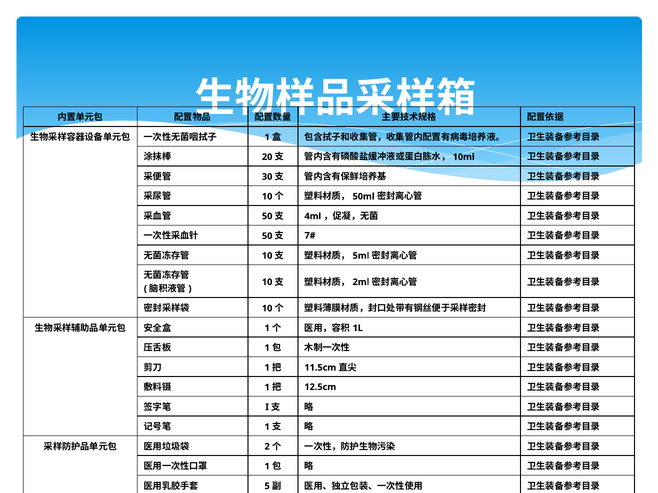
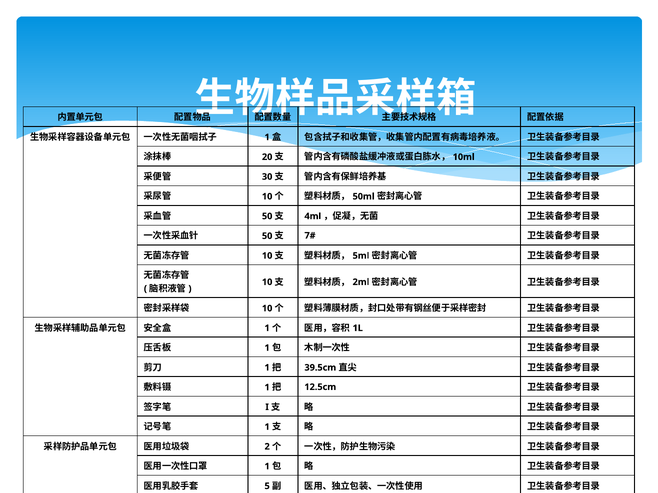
11.5cm: 11.5cm -> 39.5cm
